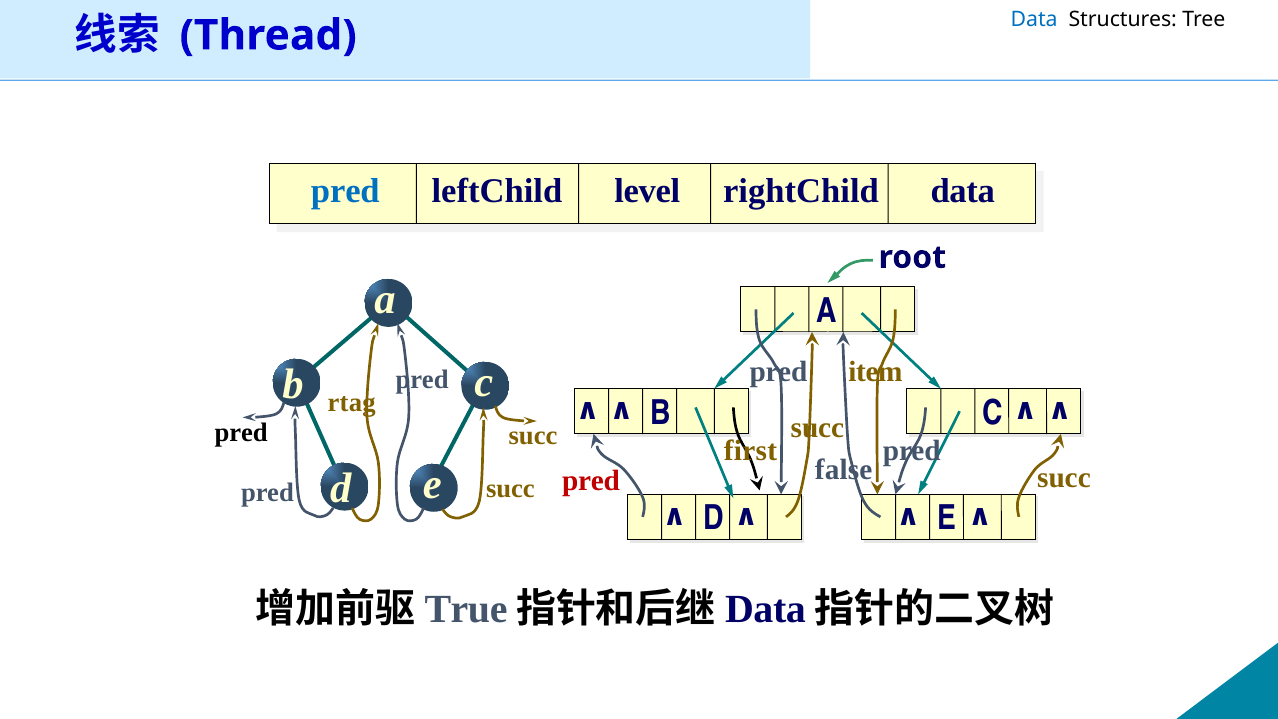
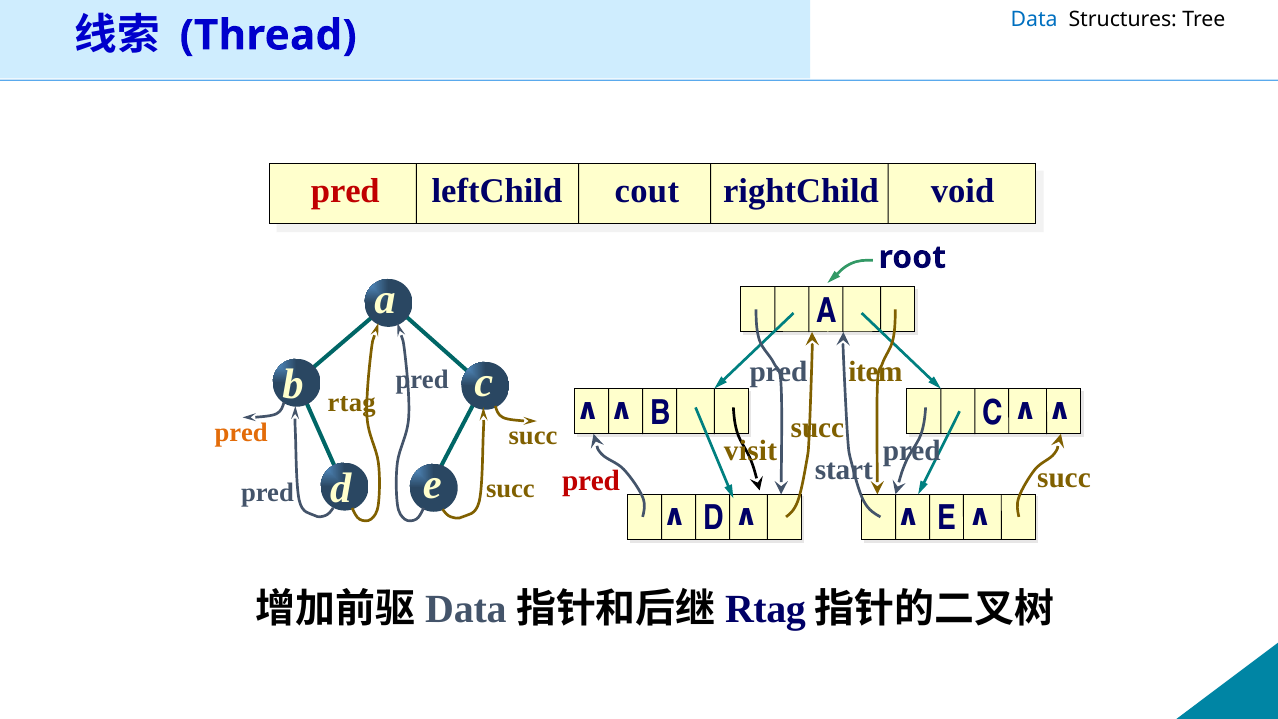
pred at (345, 191) colour: blue -> red
level: level -> cout
rightChild data: data -> void
pred at (241, 432) colour: black -> orange
first: first -> visit
false: false -> start
True at (466, 609): True -> Data
Data at (765, 609): Data -> Rtag
